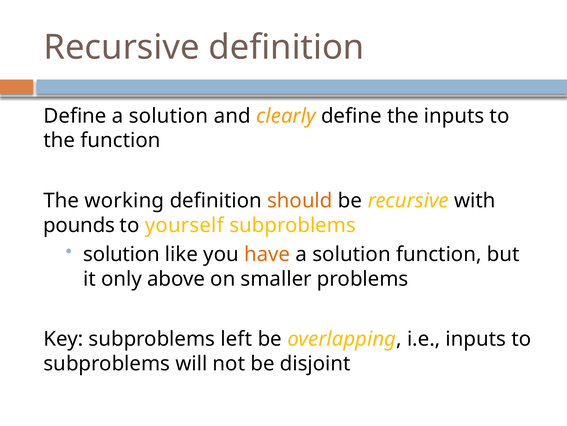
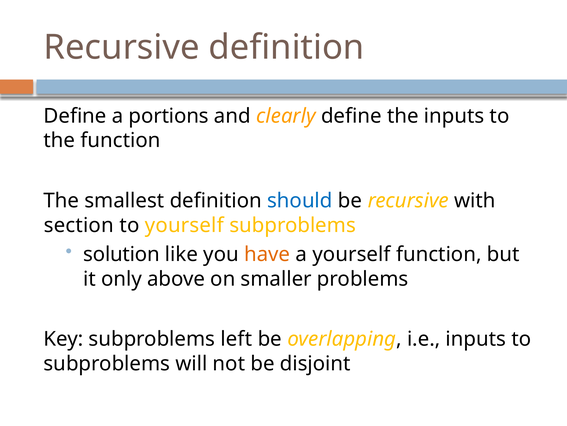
Define a solution: solution -> portions
working: working -> smallest
should colour: orange -> blue
pounds: pounds -> section
solution at (352, 254): solution -> yourself
